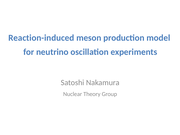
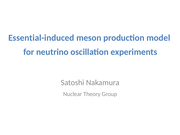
Reaction-induced: Reaction-induced -> Essential-induced
